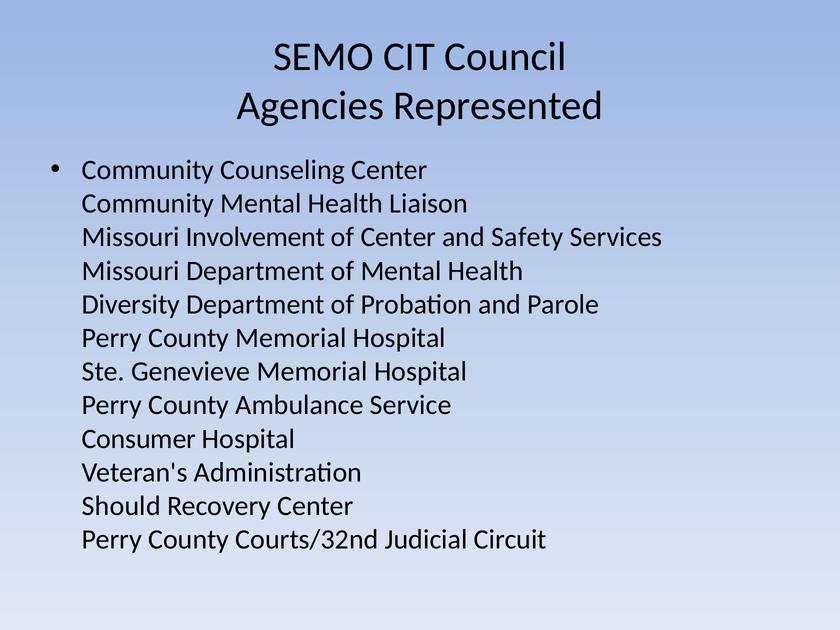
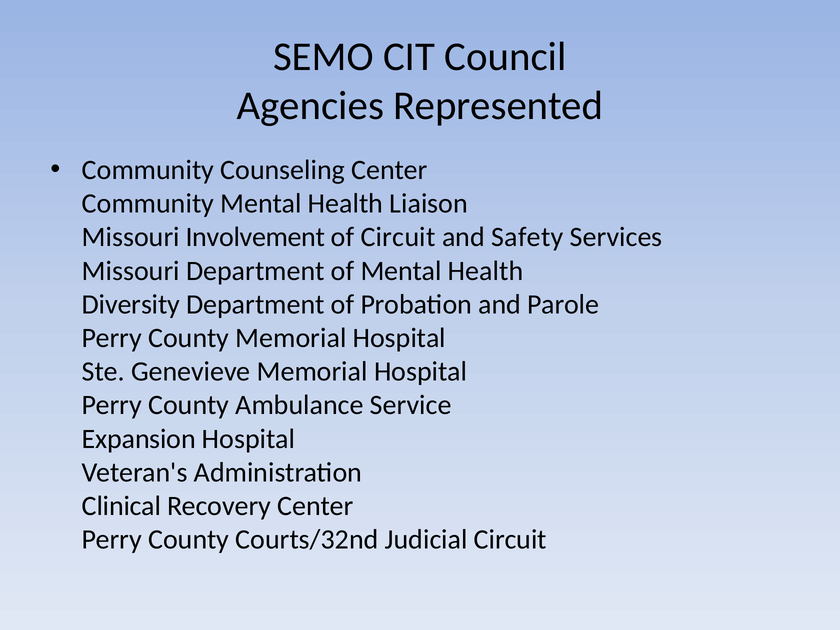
of Center: Center -> Circuit
Consumer: Consumer -> Expansion
Should: Should -> Clinical
